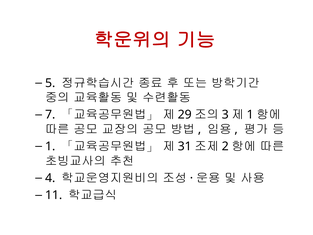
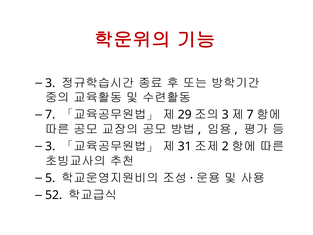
5 at (50, 83): 5 -> 3
1 at (250, 115): 1 -> 7
1 at (50, 146): 1 -> 3
4: 4 -> 5
11: 11 -> 52
